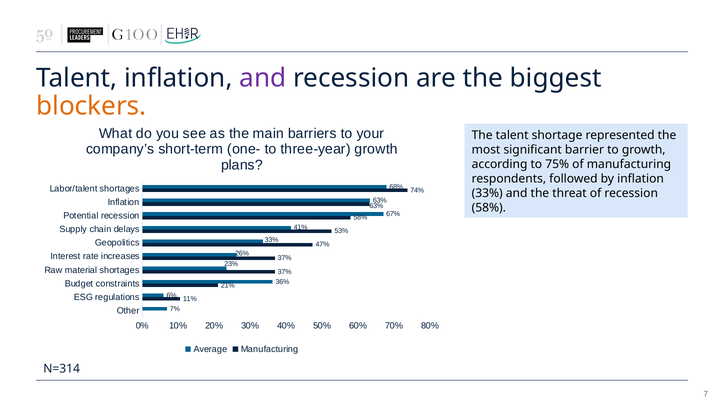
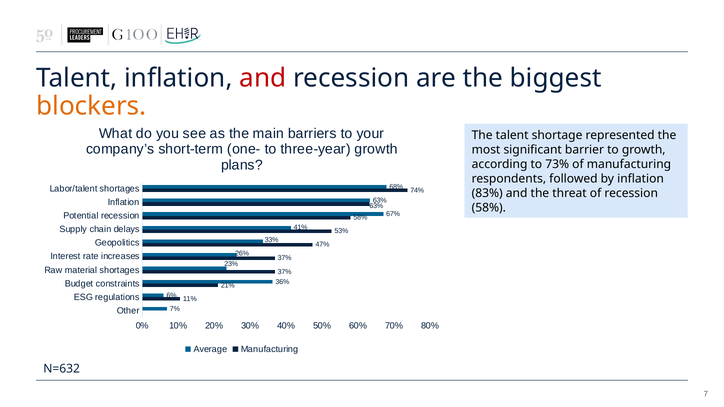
and at (263, 78) colour: purple -> red
75%: 75% -> 73%
33% at (487, 193): 33% -> 83%
N=314: N=314 -> N=632
